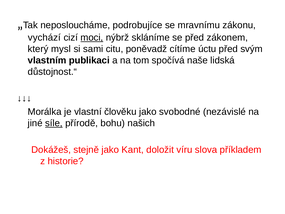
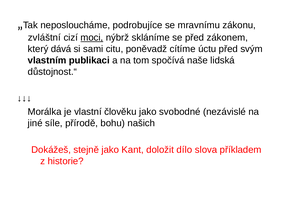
vychází: vychází -> zvláštní
mysl: mysl -> dává
síle underline: present -> none
víru: víru -> dílo
